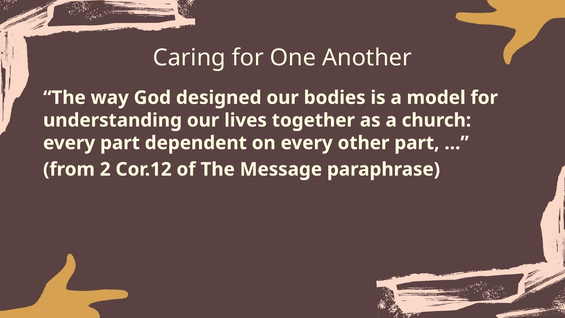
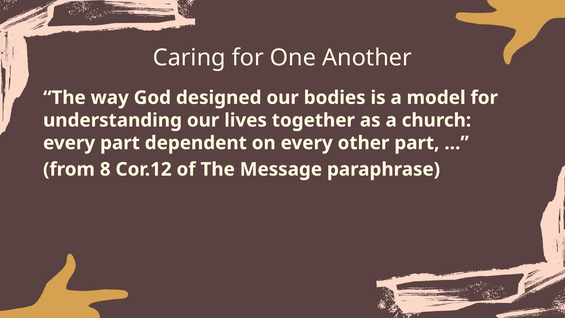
2: 2 -> 8
